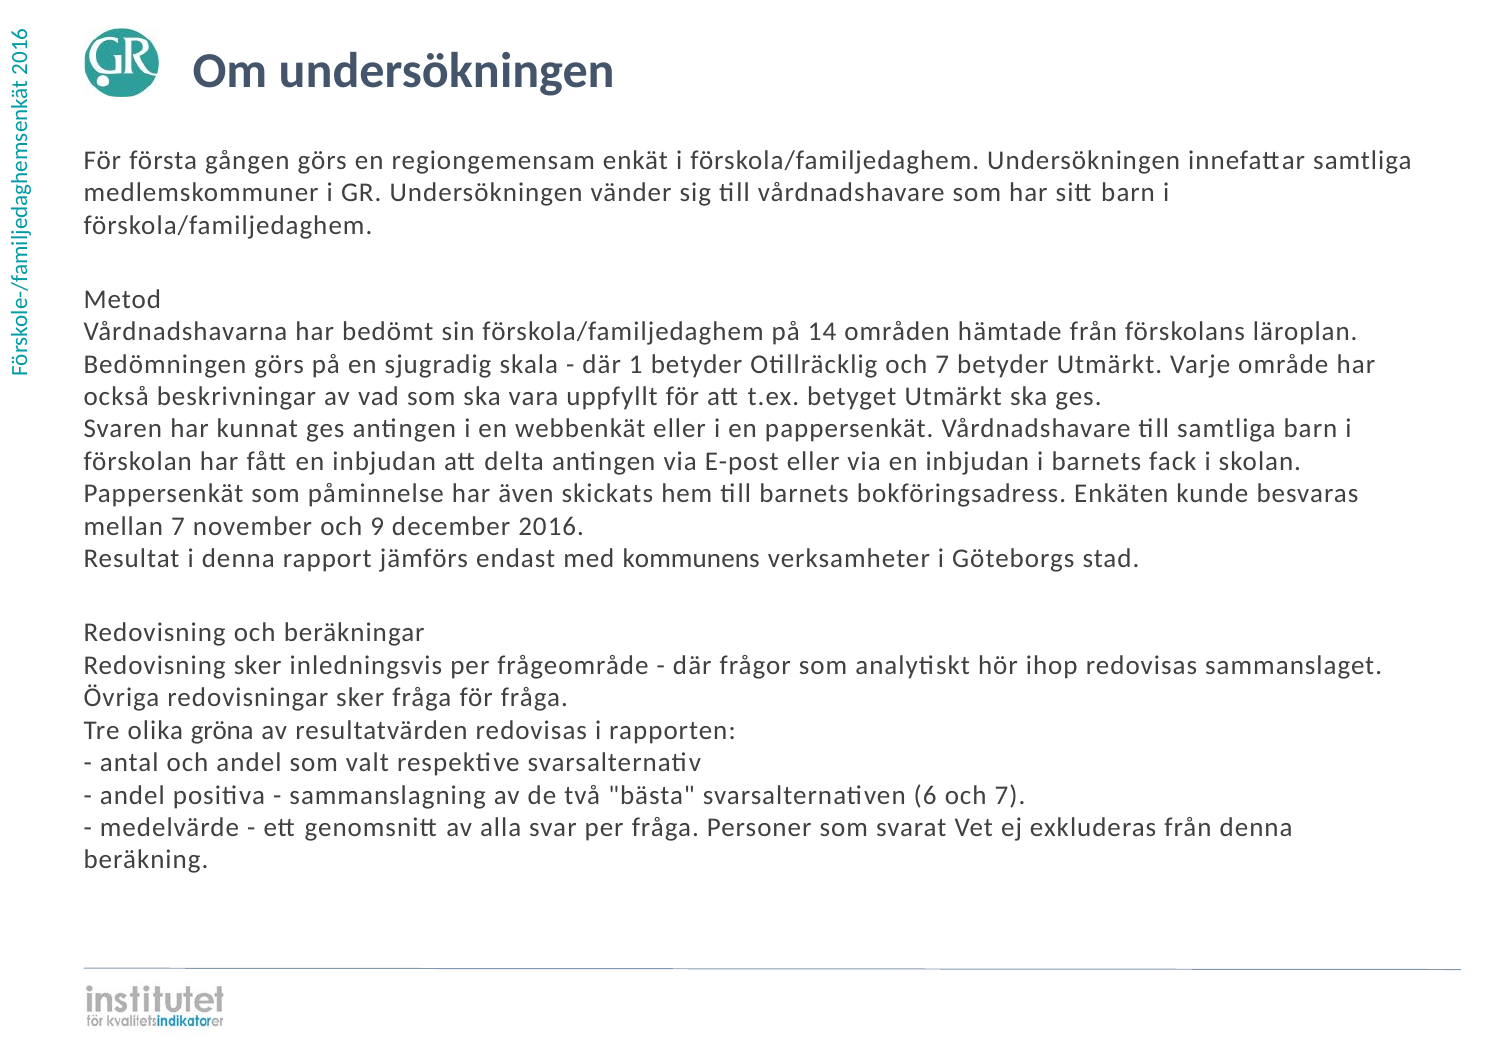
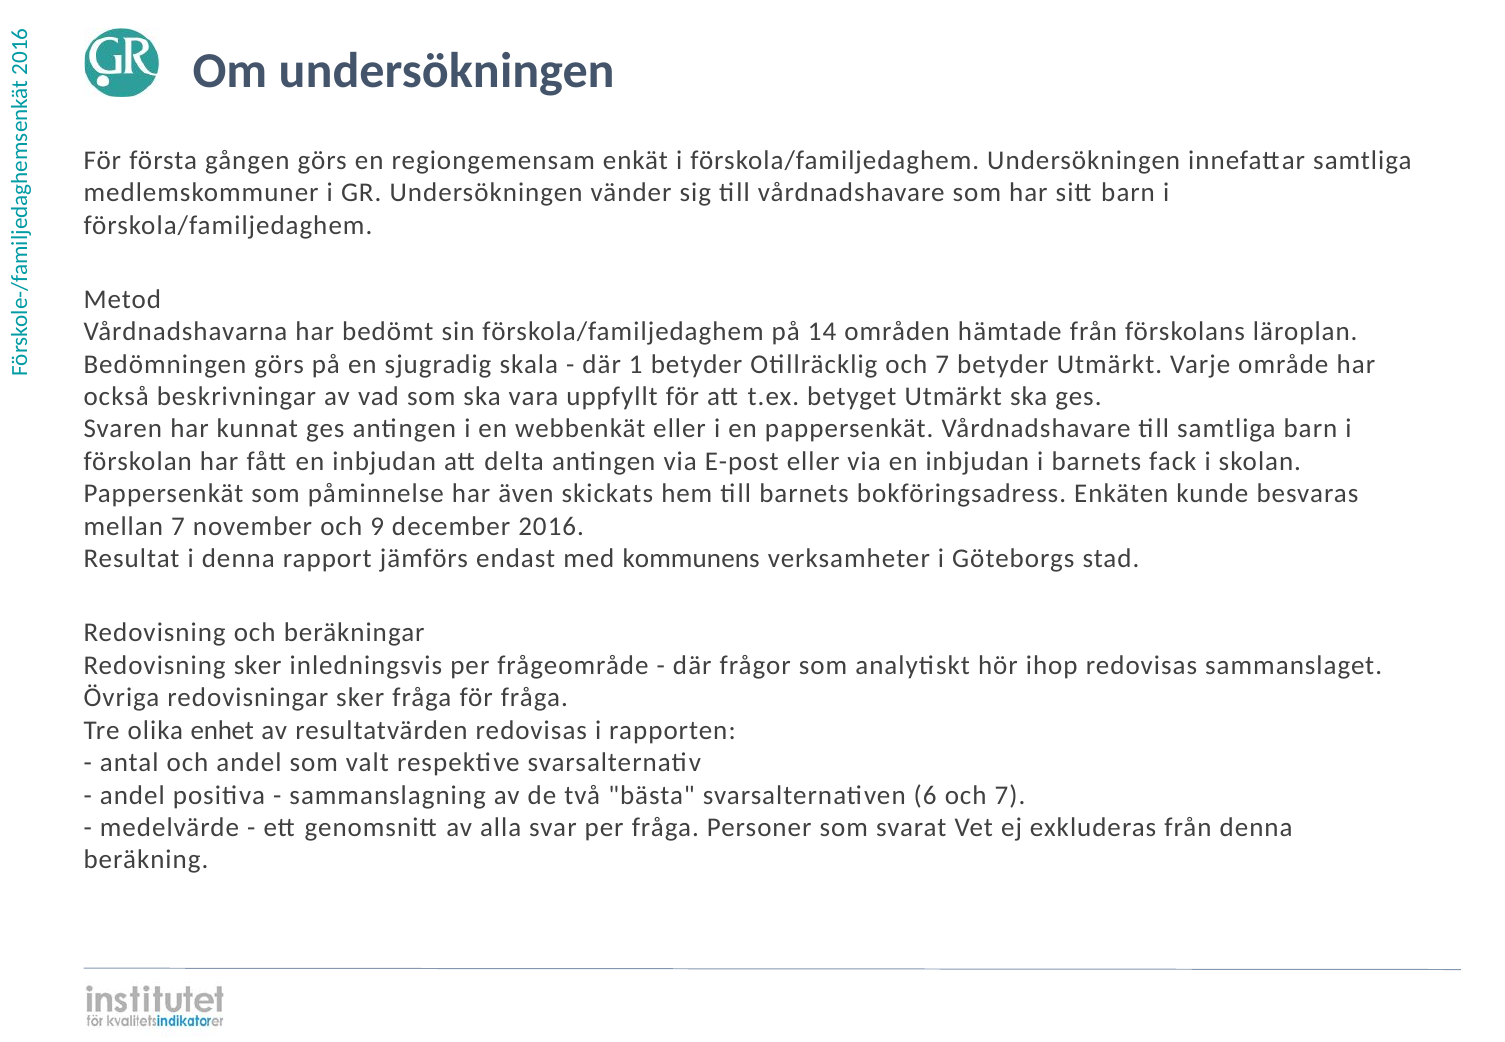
gröna: gröna -> enhet
